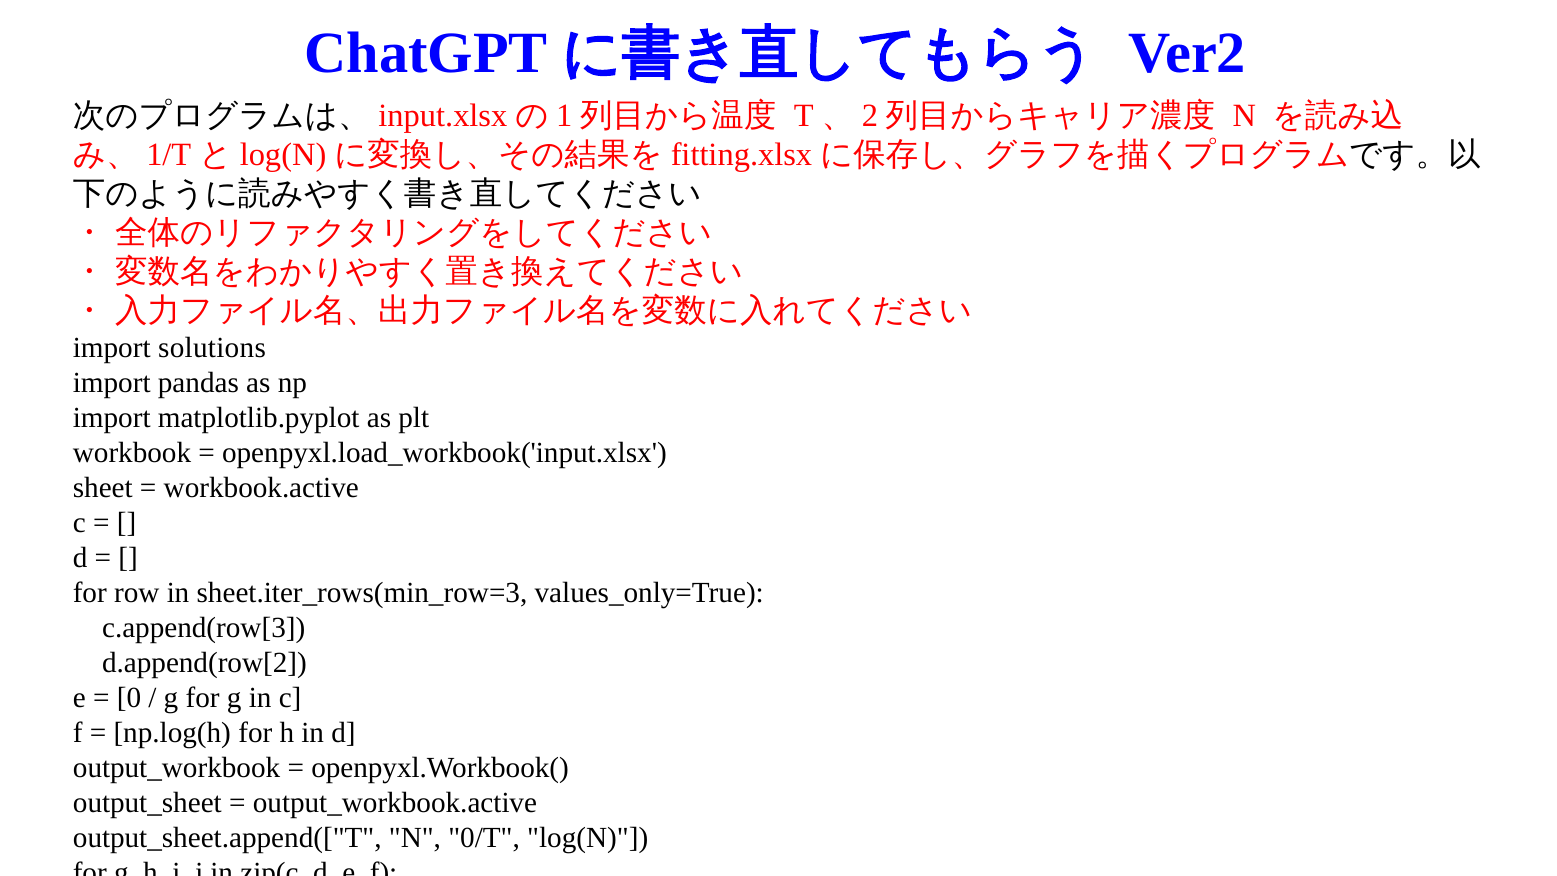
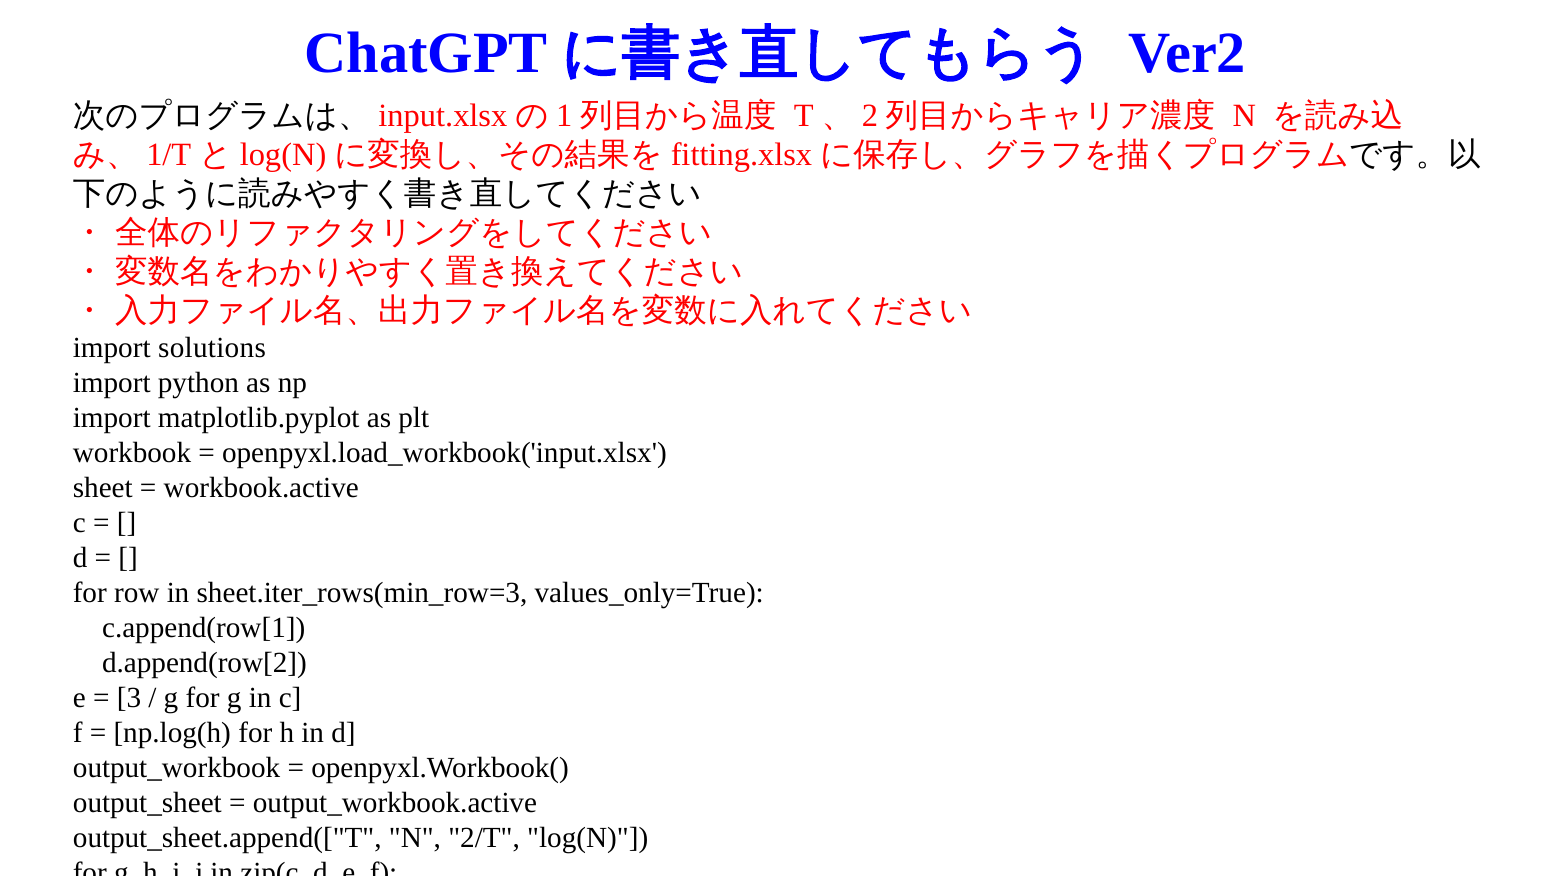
pandas: pandas -> python
c.append(row[3: c.append(row[3 -> c.append(row[1
0: 0 -> 3
0/T: 0/T -> 2/T
